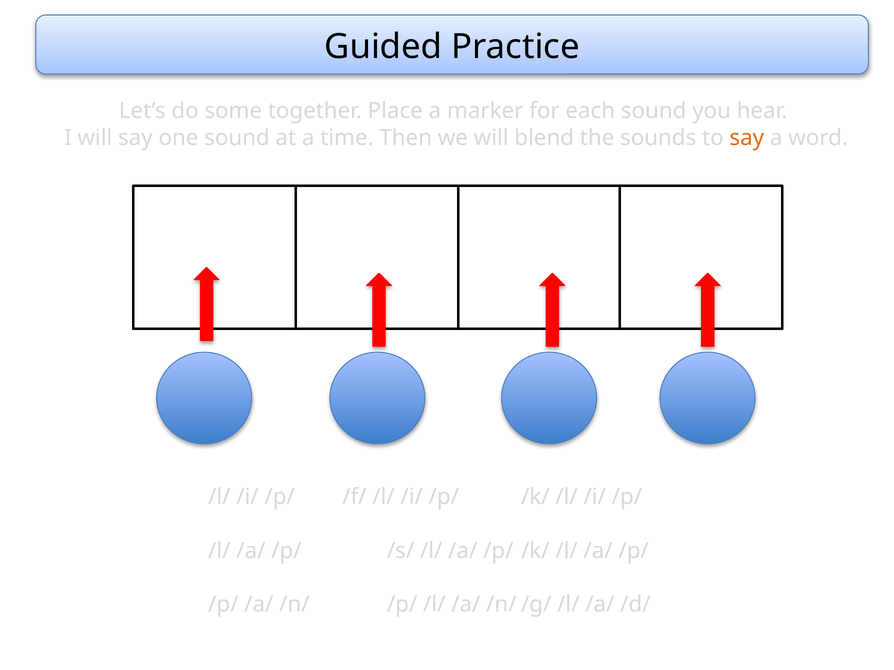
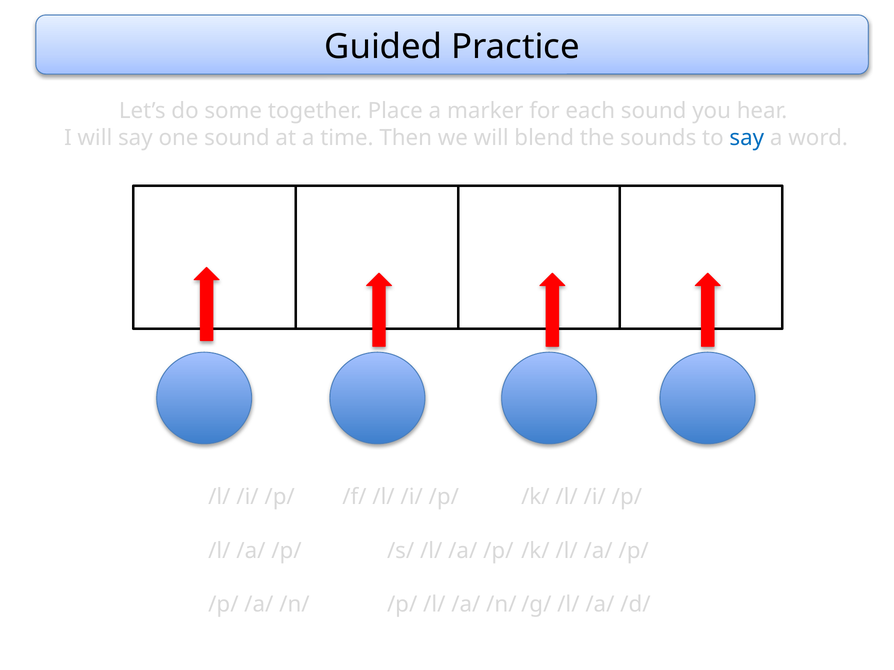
say at (747, 138) colour: orange -> blue
